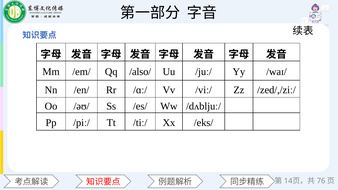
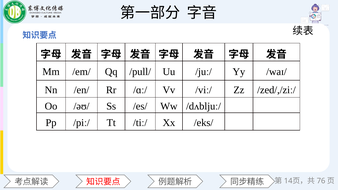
/also/: /also/ -> /pull/
